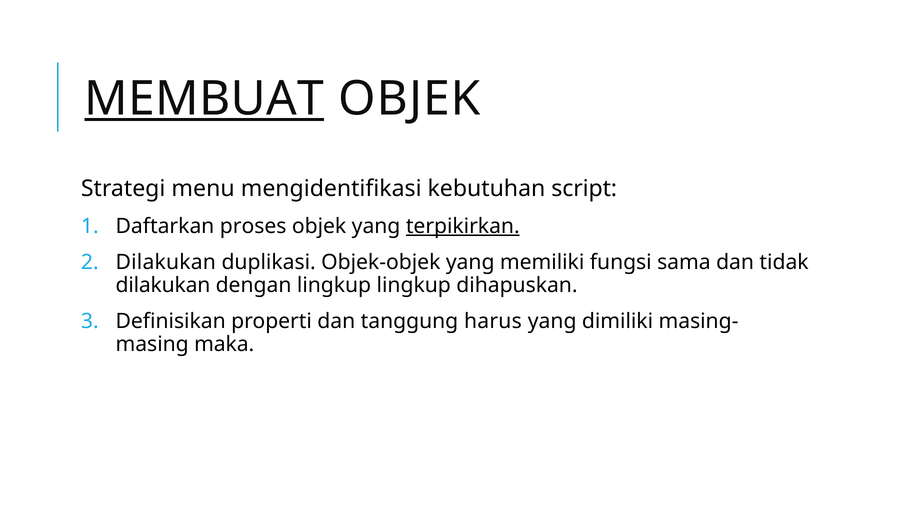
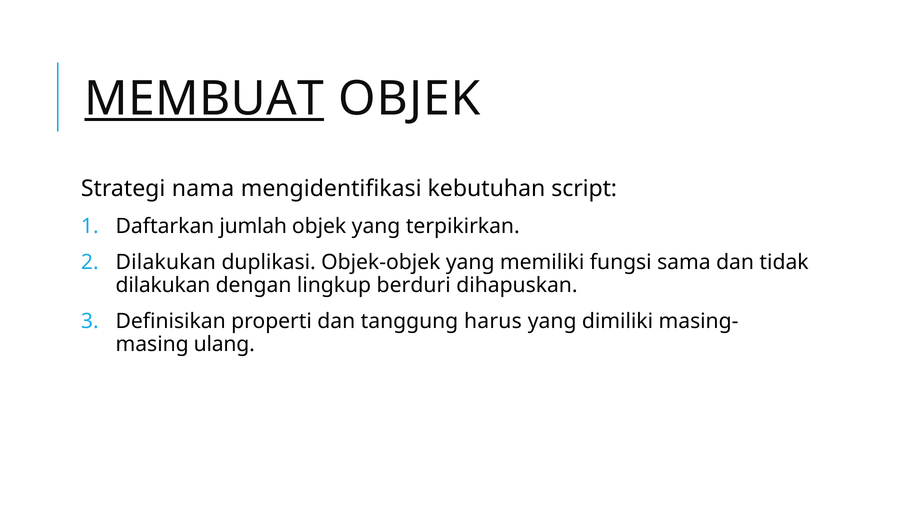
menu: menu -> nama
proses: proses -> jumlah
terpikirkan underline: present -> none
lingkup lingkup: lingkup -> berduri
maka: maka -> ulang
